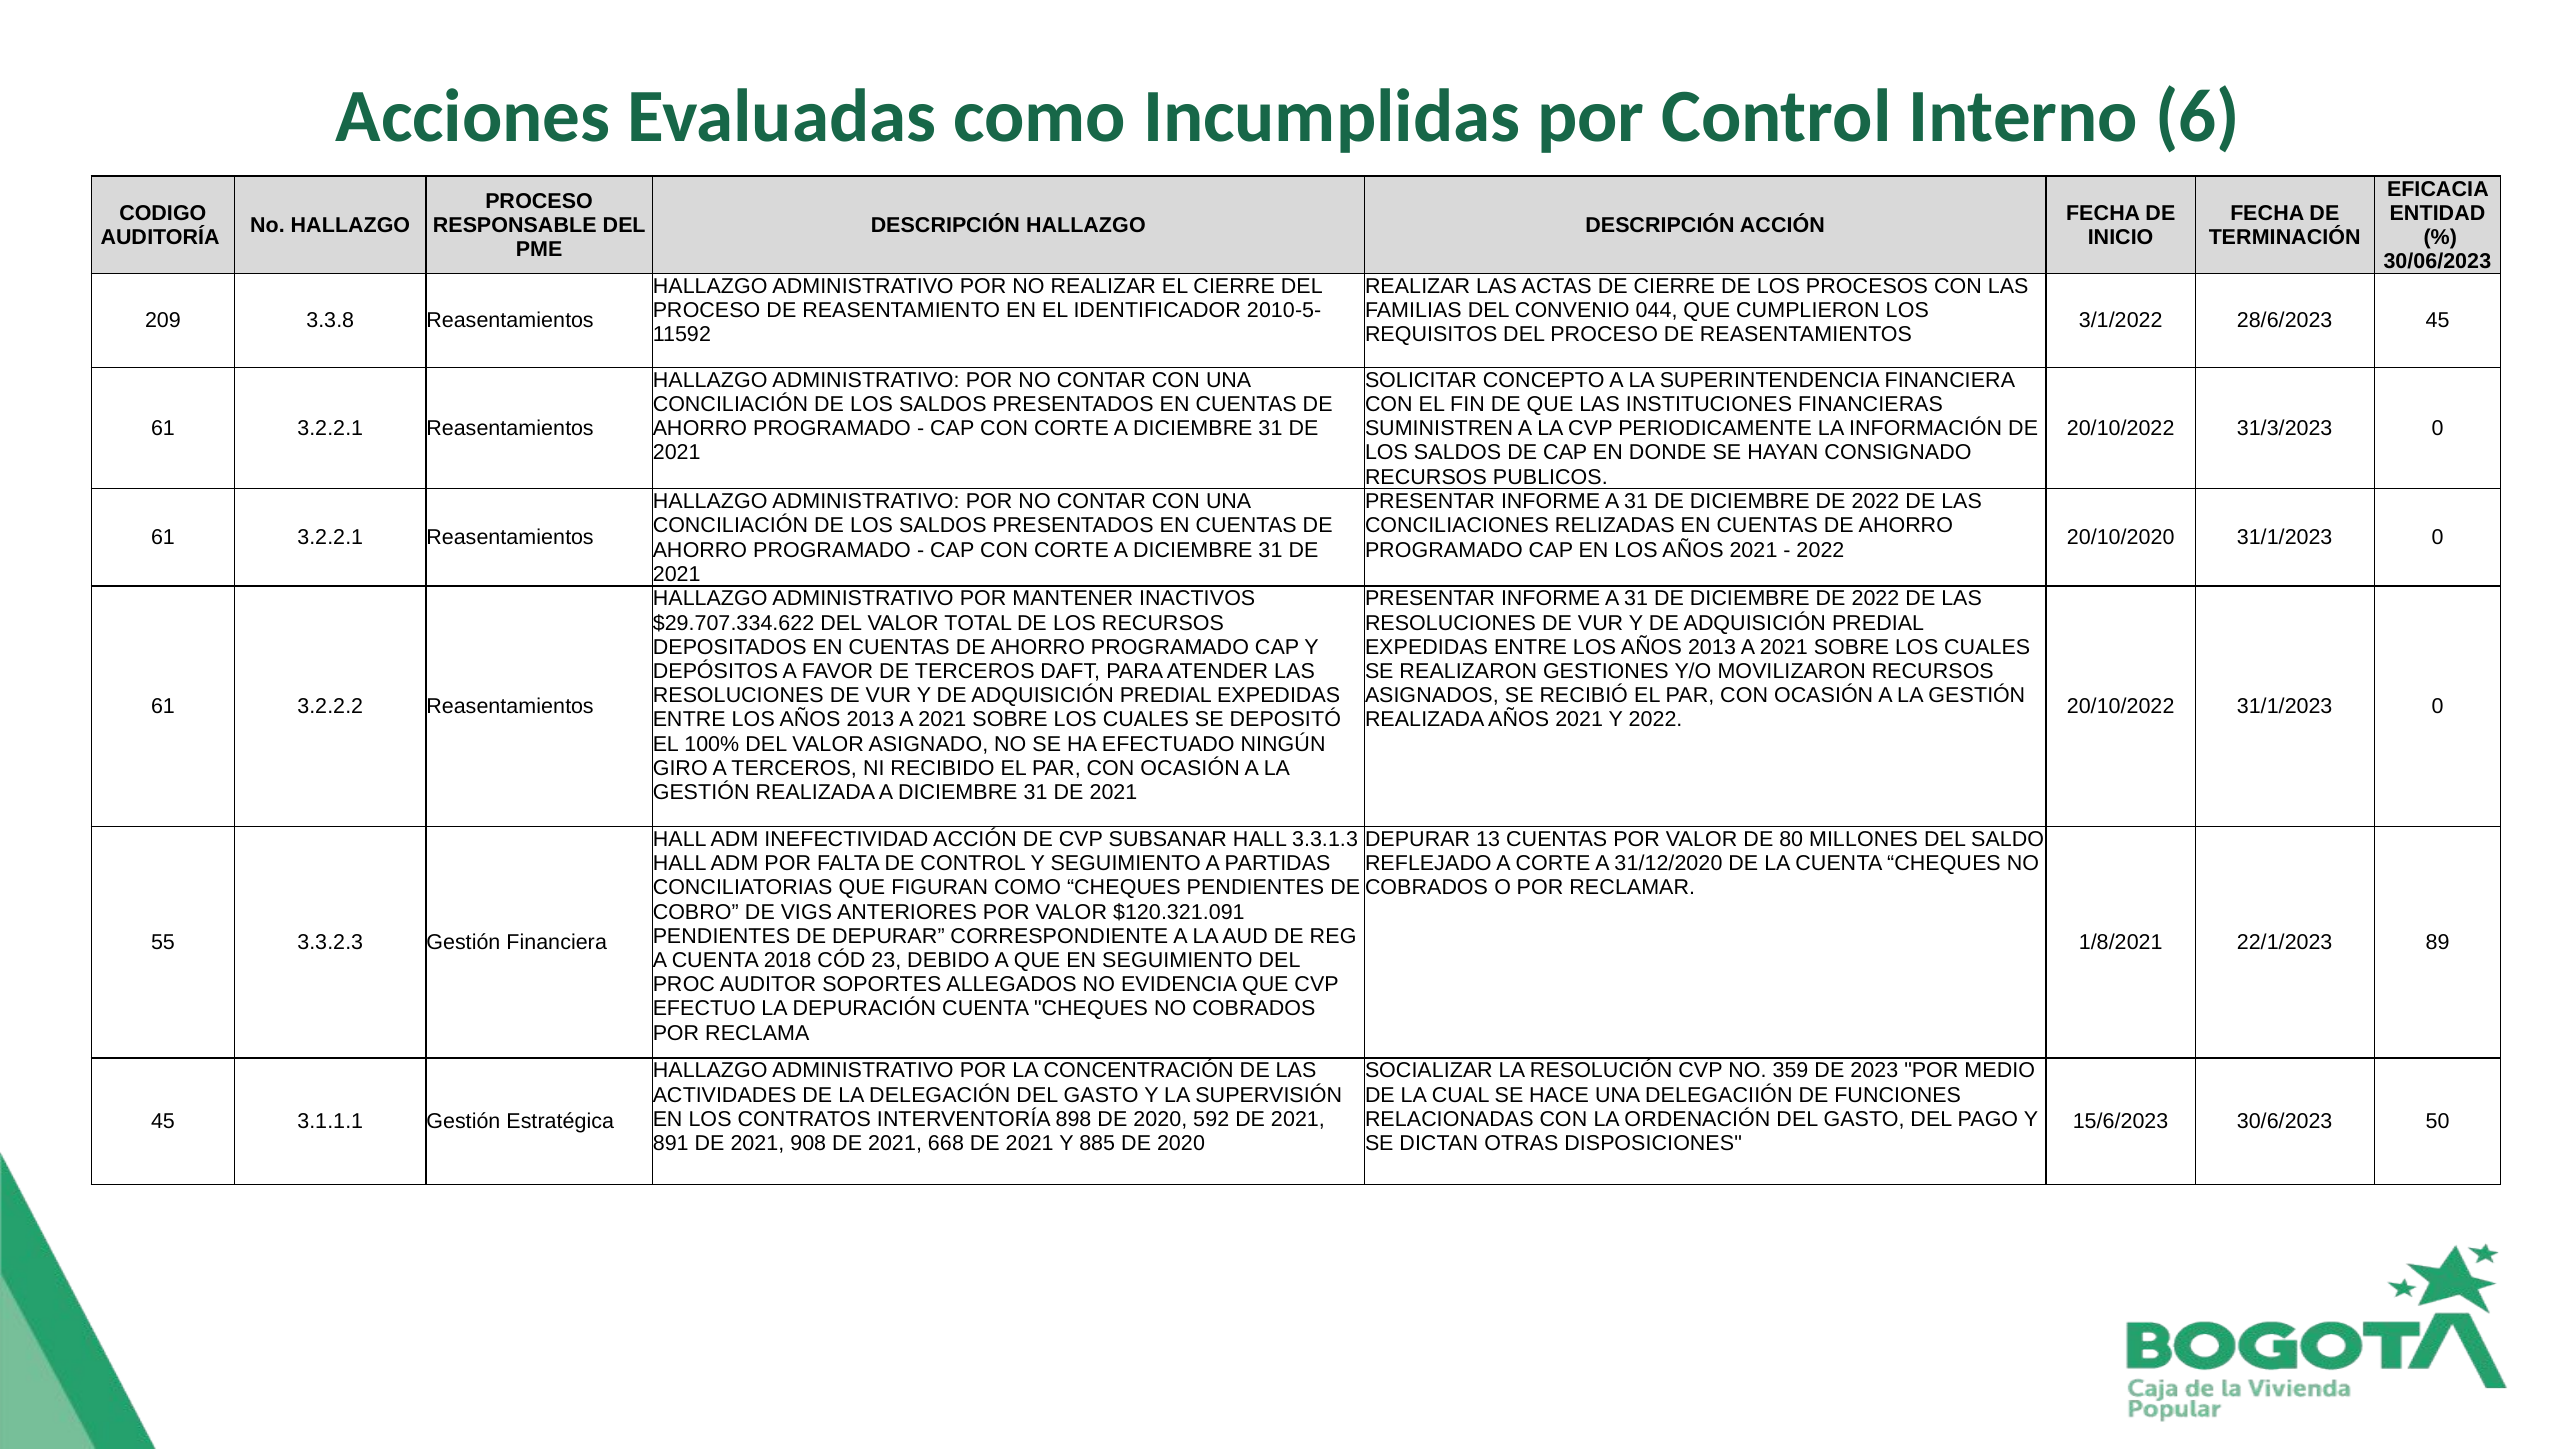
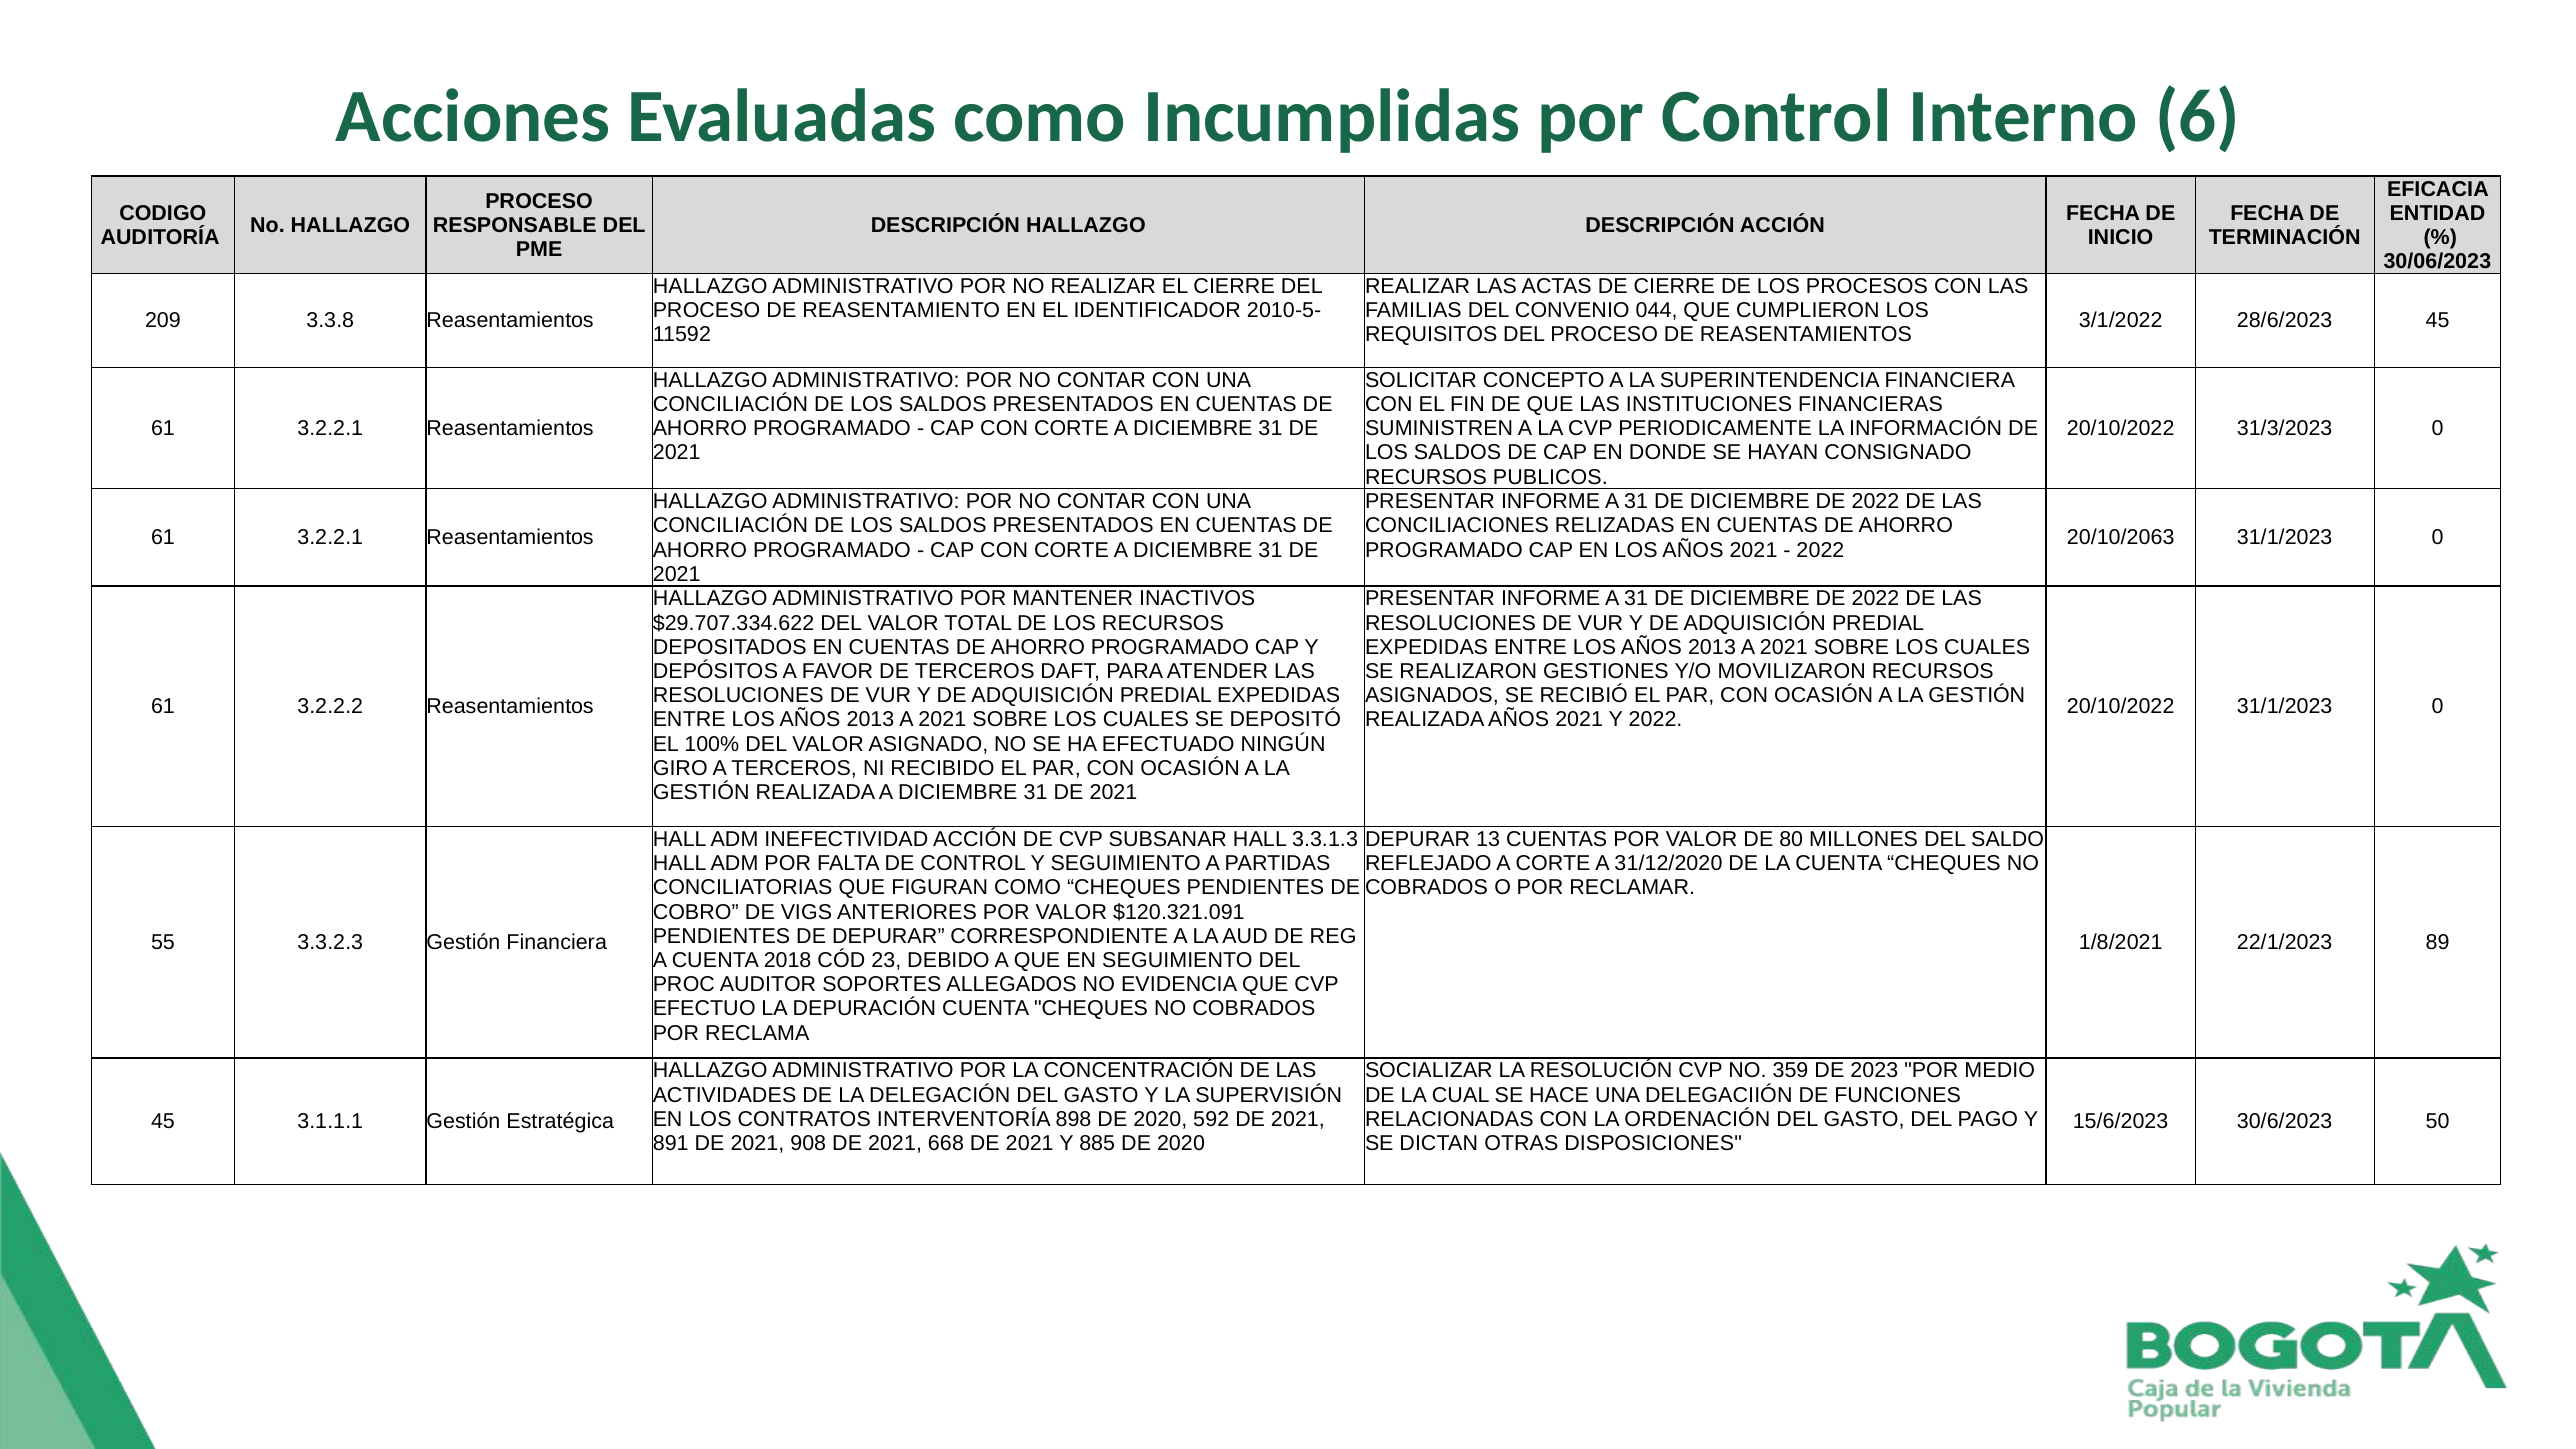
20/10/2020: 20/10/2020 -> 20/10/2063
